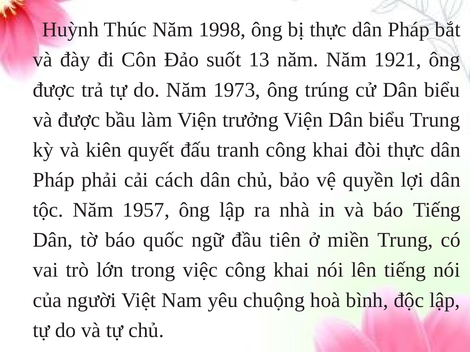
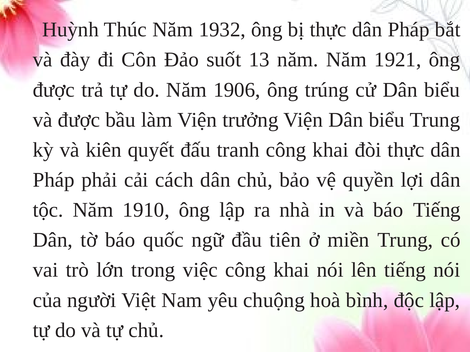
1998: 1998 -> 1932
1973: 1973 -> 1906
1957: 1957 -> 1910
